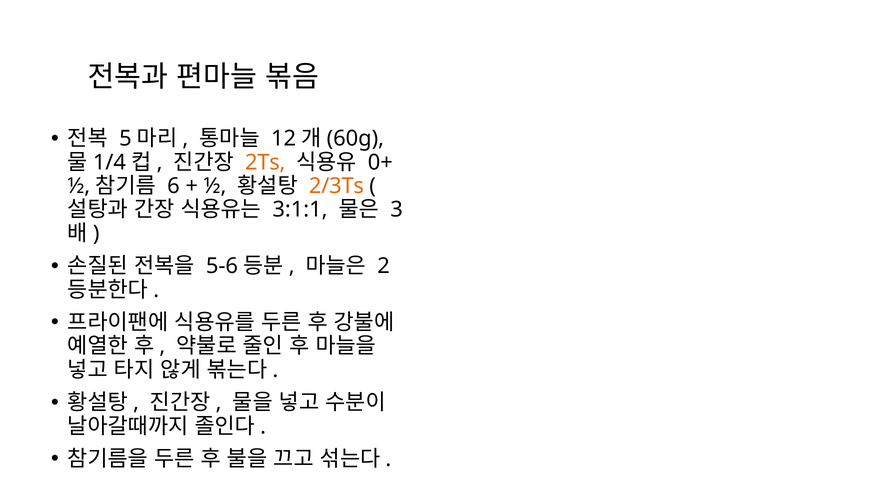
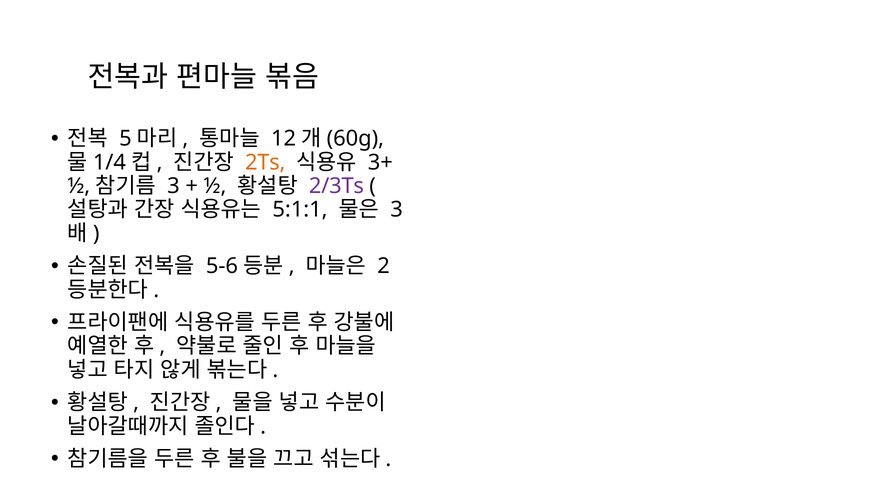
0+: 0+ -> 3+
6 at (173, 186): 6 -> 3
2/3Ts colour: orange -> purple
3:1:1: 3:1:1 -> 5:1:1
